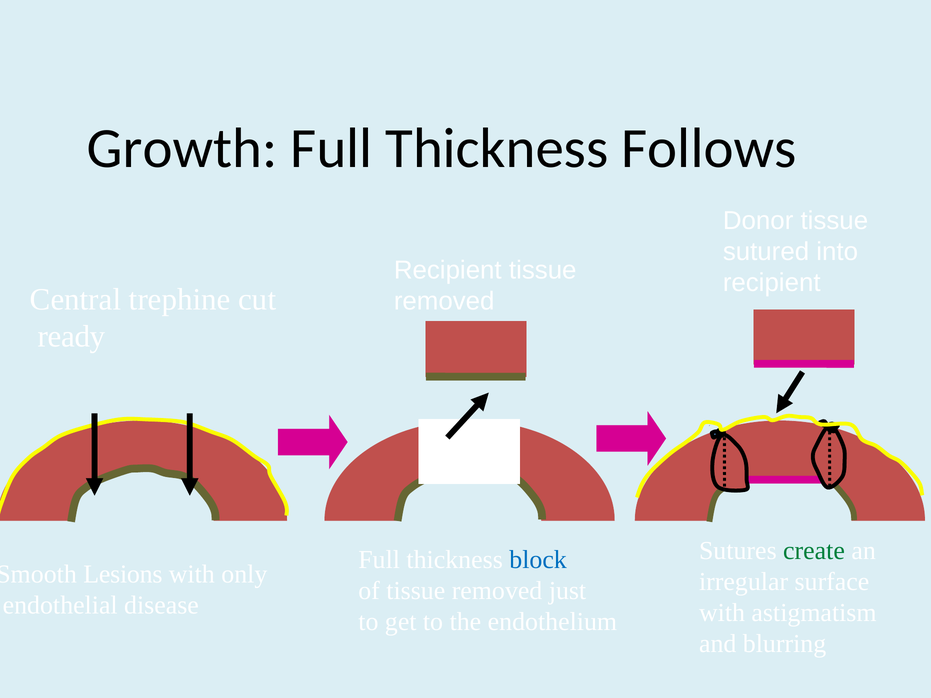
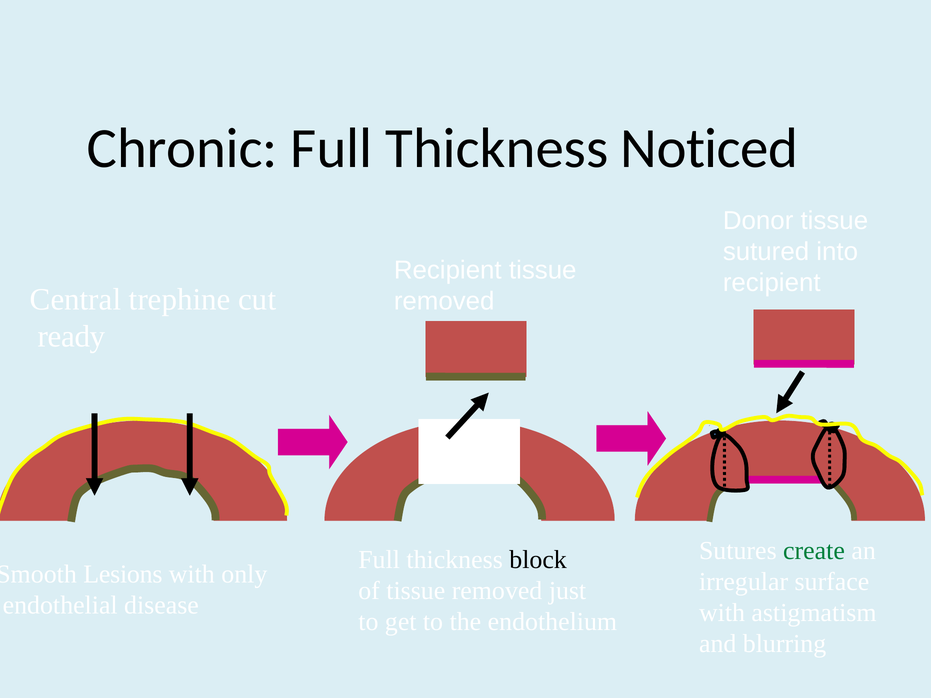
Growth: Growth -> Chronic
Follows: Follows -> Noticed
block colour: blue -> black
